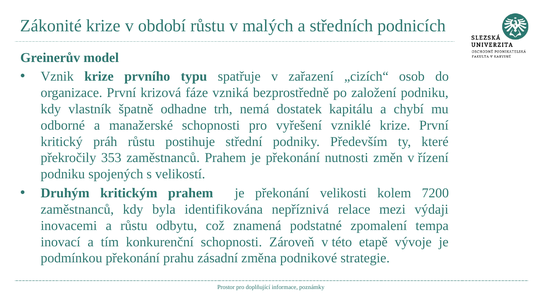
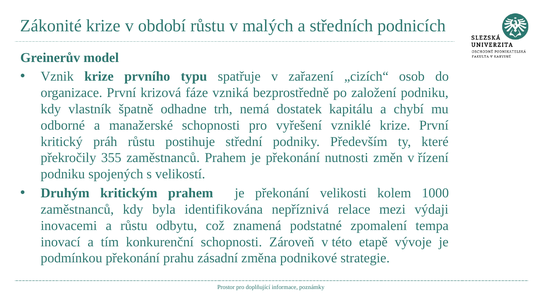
353: 353 -> 355
7200: 7200 -> 1000
